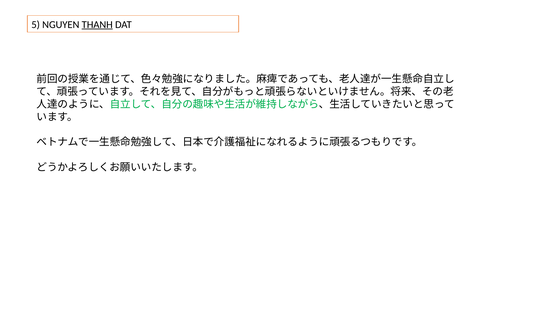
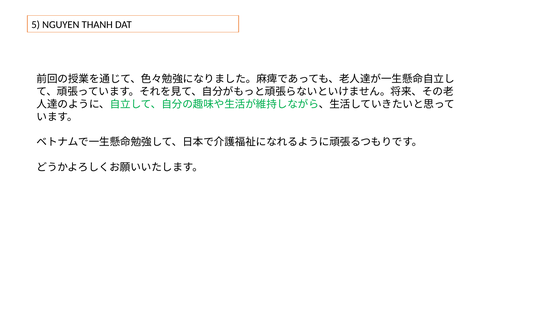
THANH underline: present -> none
